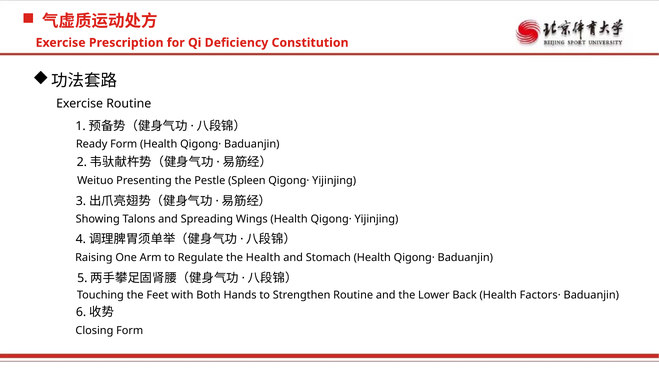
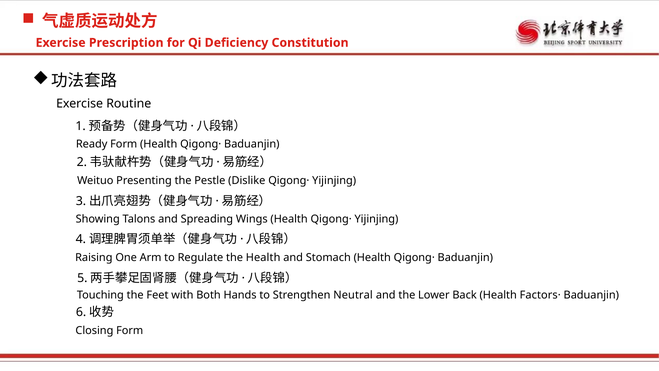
Spleen: Spleen -> Dislike
Strengthen Routine: Routine -> Neutral
